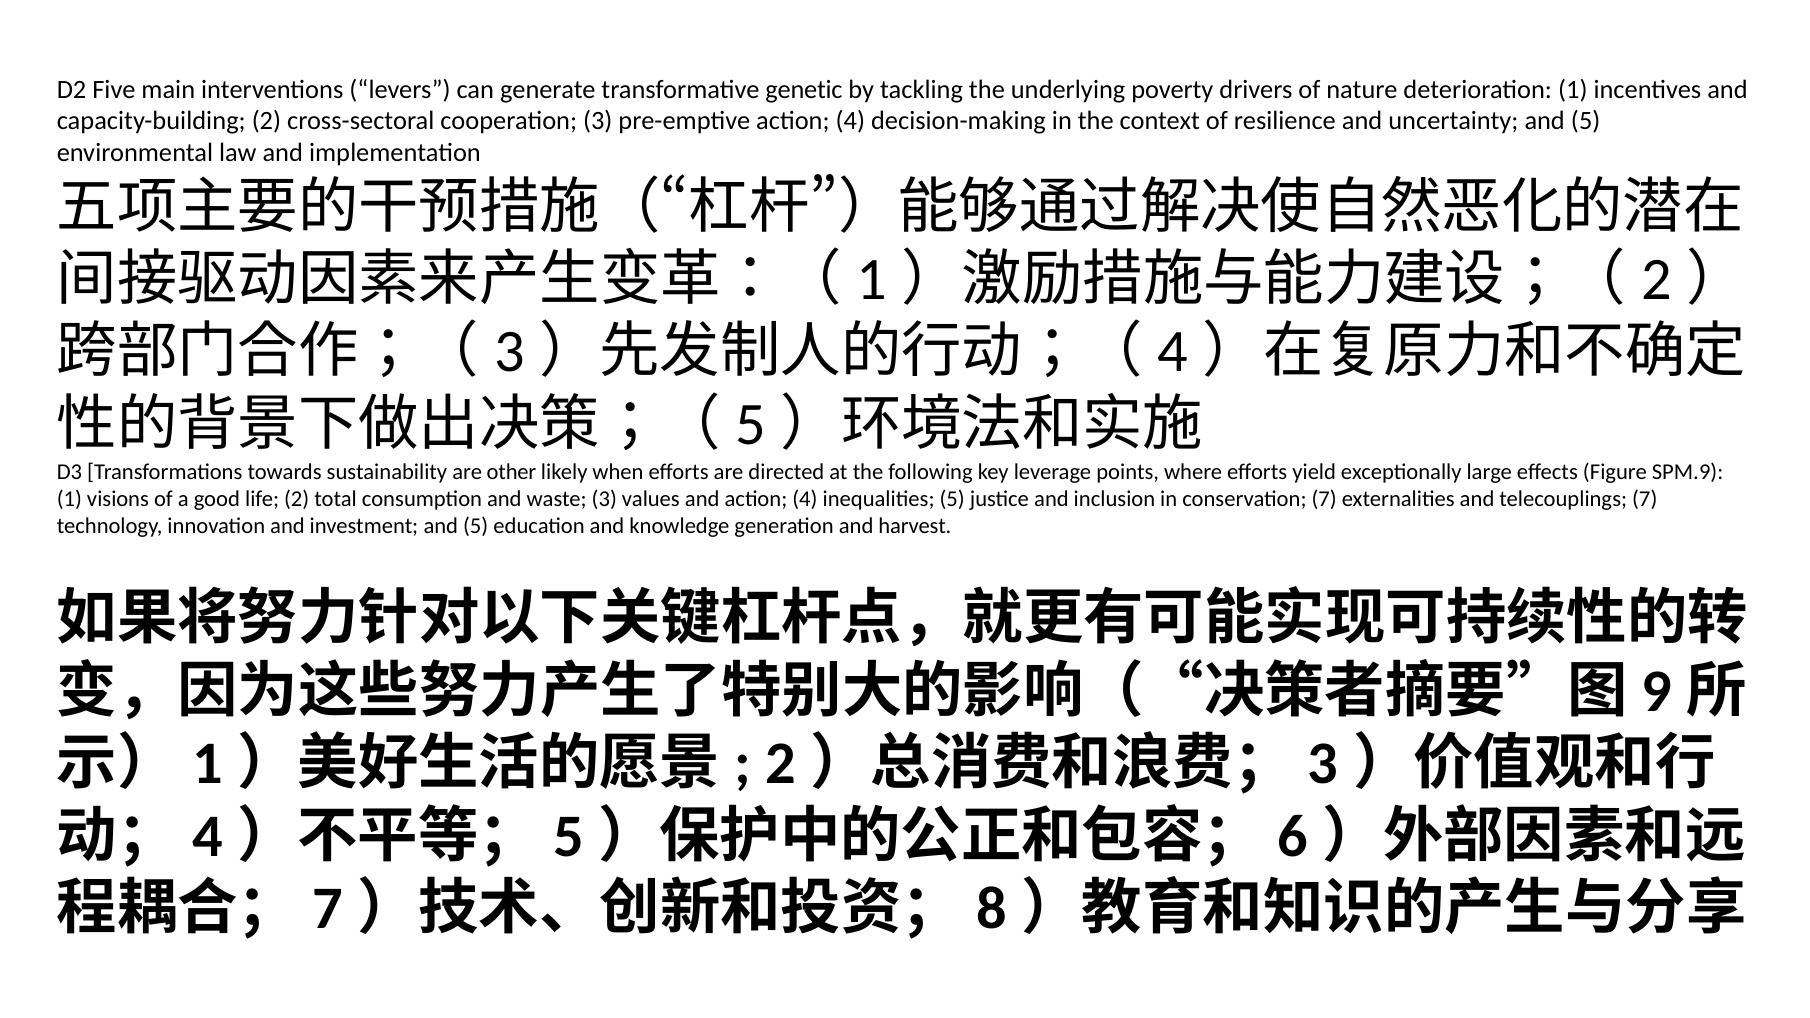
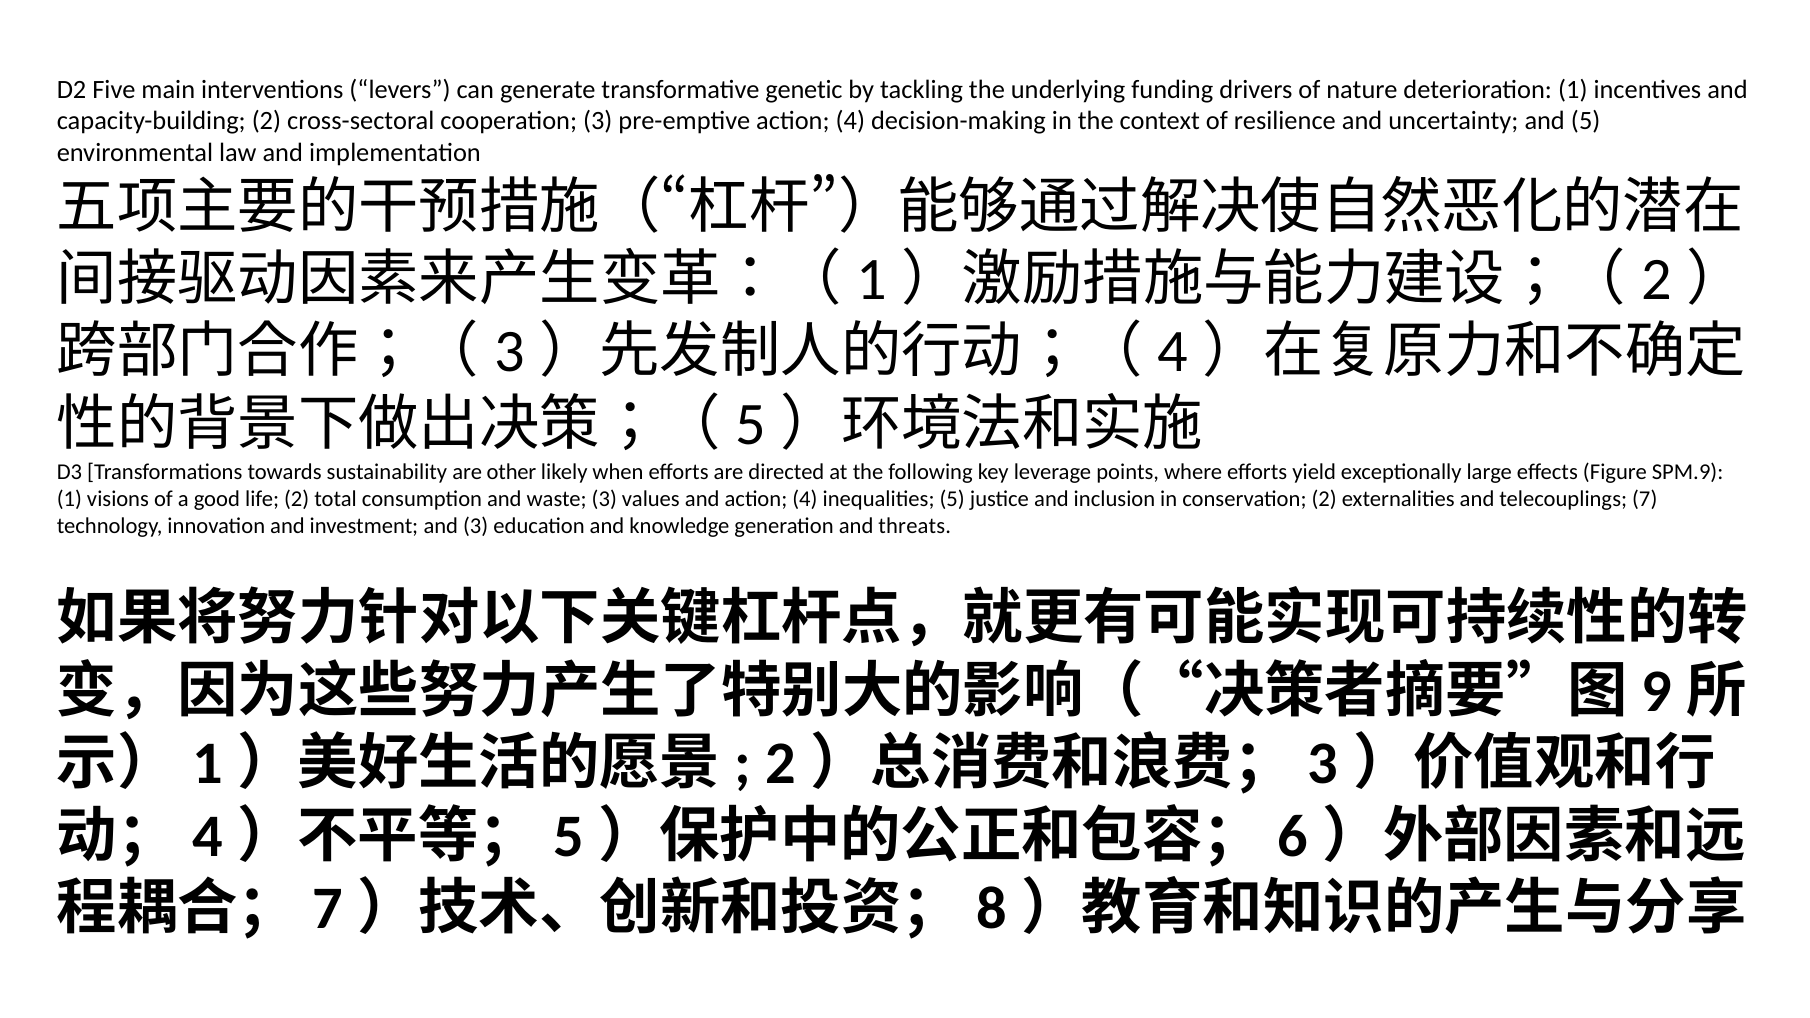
poverty: poverty -> funding
conservation 7: 7 -> 2
investment and 5: 5 -> 3
harvest: harvest -> threats
